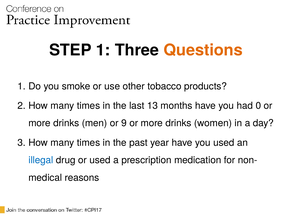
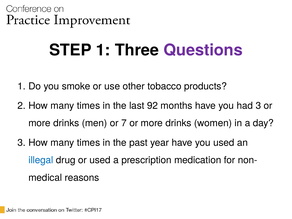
Questions colour: orange -> purple
13: 13 -> 92
had 0: 0 -> 3
9: 9 -> 7
